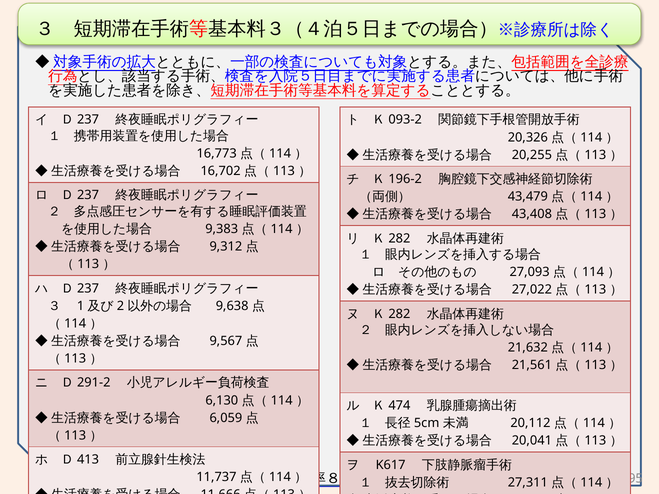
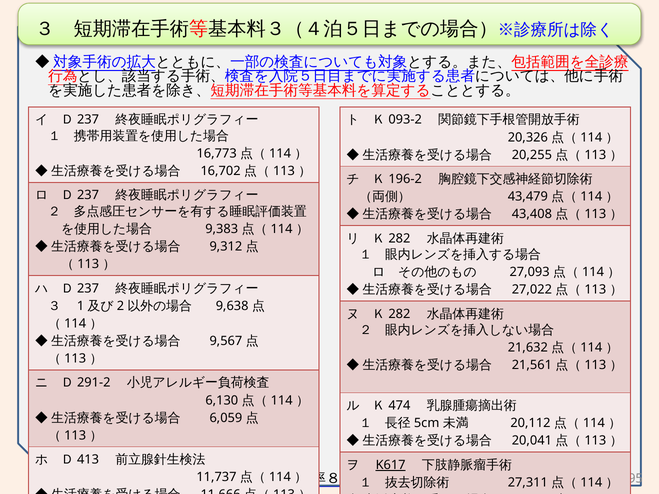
K617 underline: none -> present
